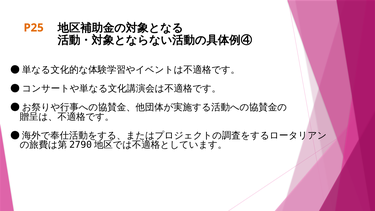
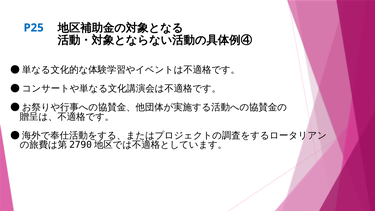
P25 colour: orange -> blue
